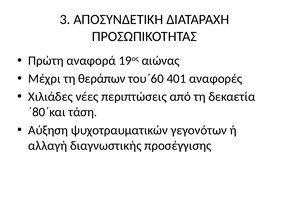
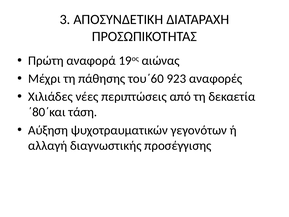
θεράπων: θεράπων -> πάθησης
401: 401 -> 923
